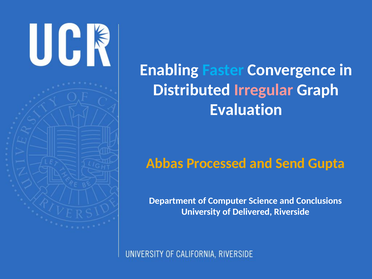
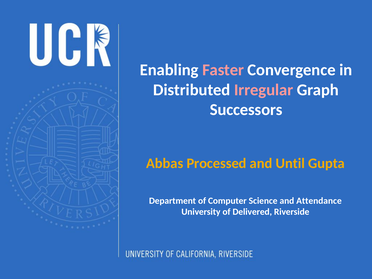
Faster colour: light blue -> pink
Evaluation: Evaluation -> Successors
Send: Send -> Until
Conclusions: Conclusions -> Attendance
